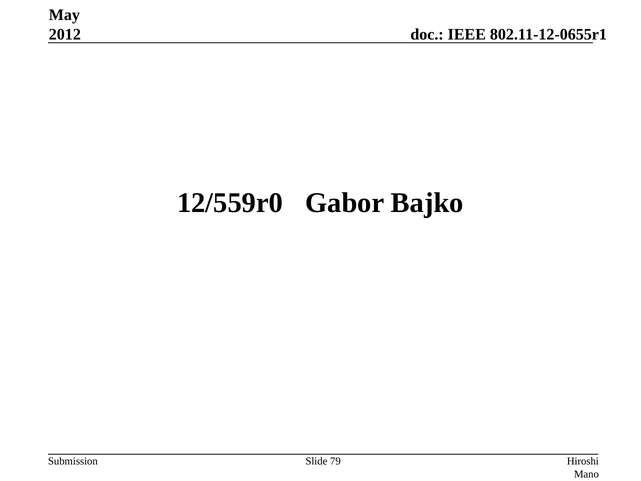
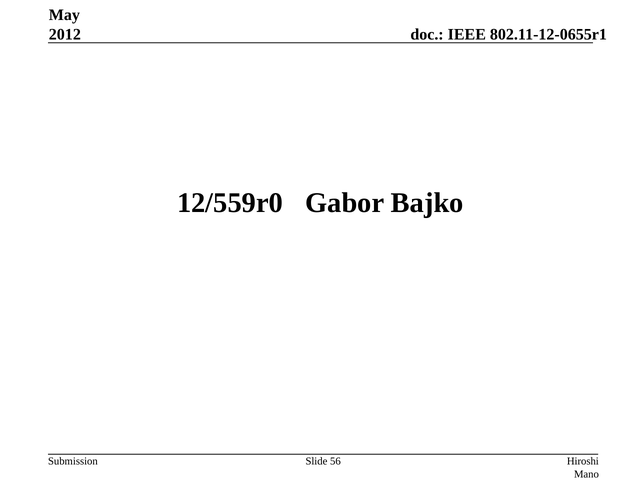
79: 79 -> 56
